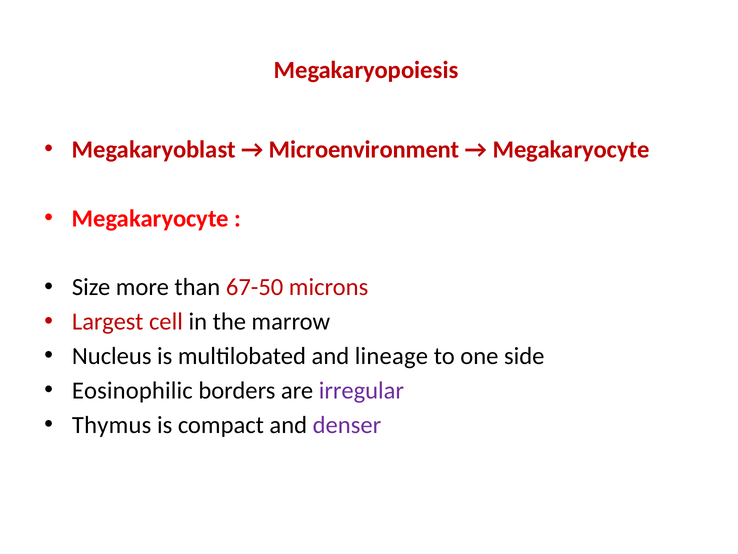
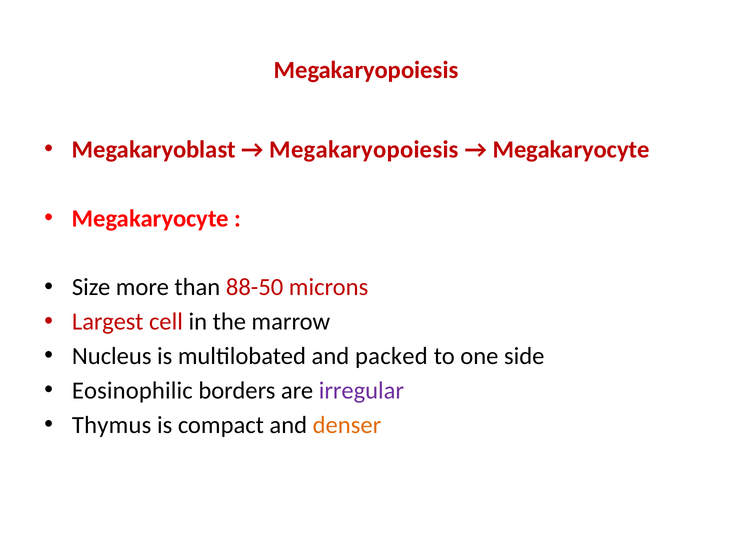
Microenvironment at (364, 149): Microenvironment -> Megakaryopoiesis
67-50: 67-50 -> 88-50
lineage: lineage -> packed
denser colour: purple -> orange
